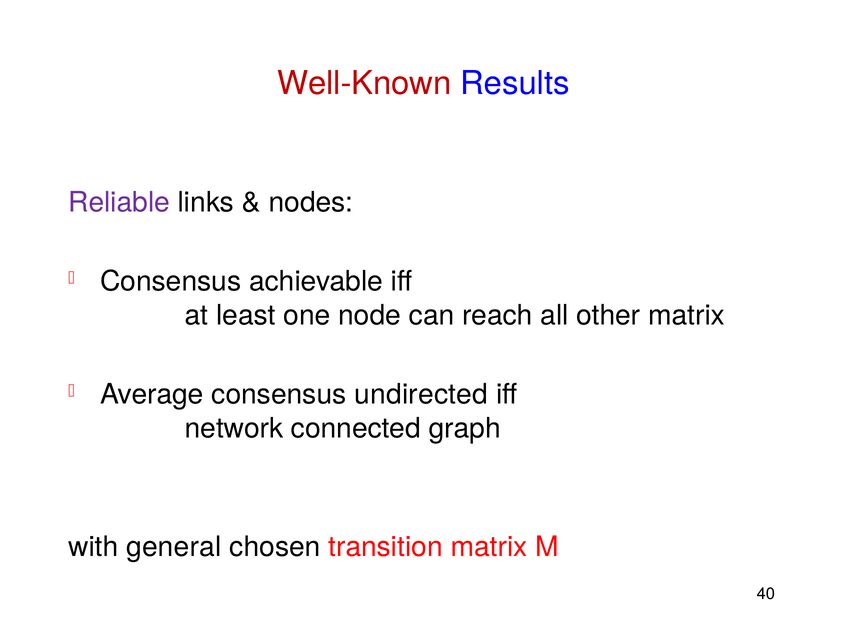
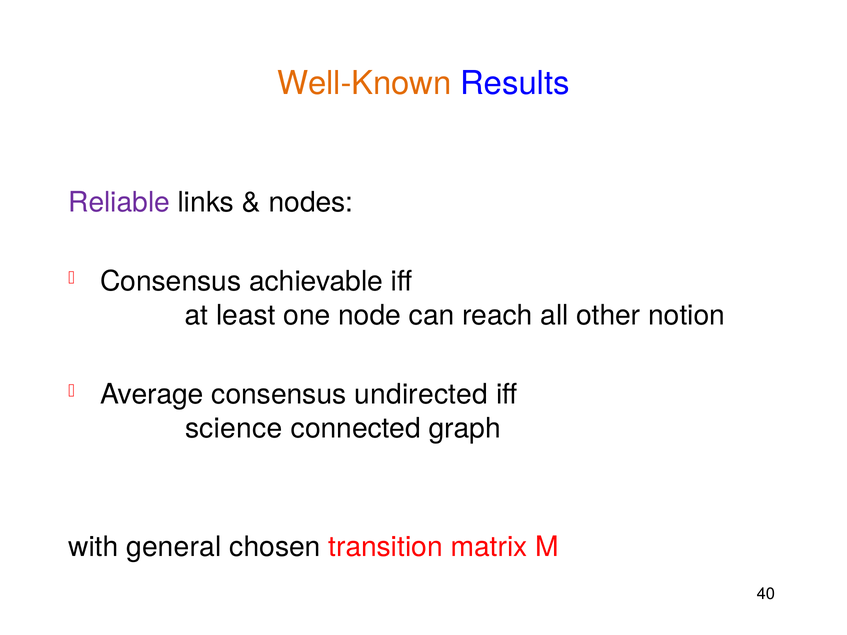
Well-Known colour: red -> orange
other matrix: matrix -> notion
network: network -> science
